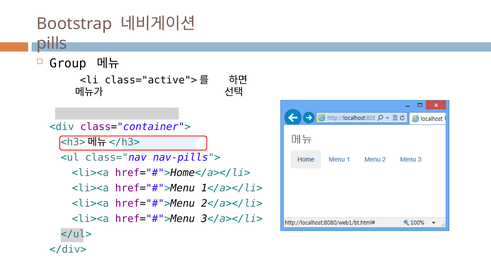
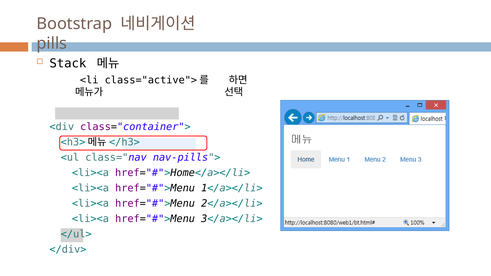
Group: Group -> Stack
